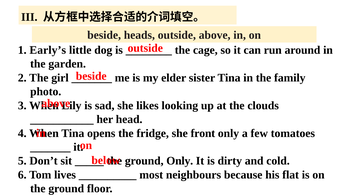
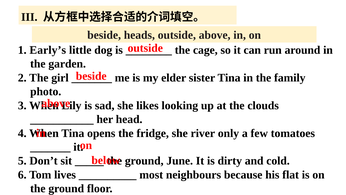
front: front -> river
ground Only: Only -> June
